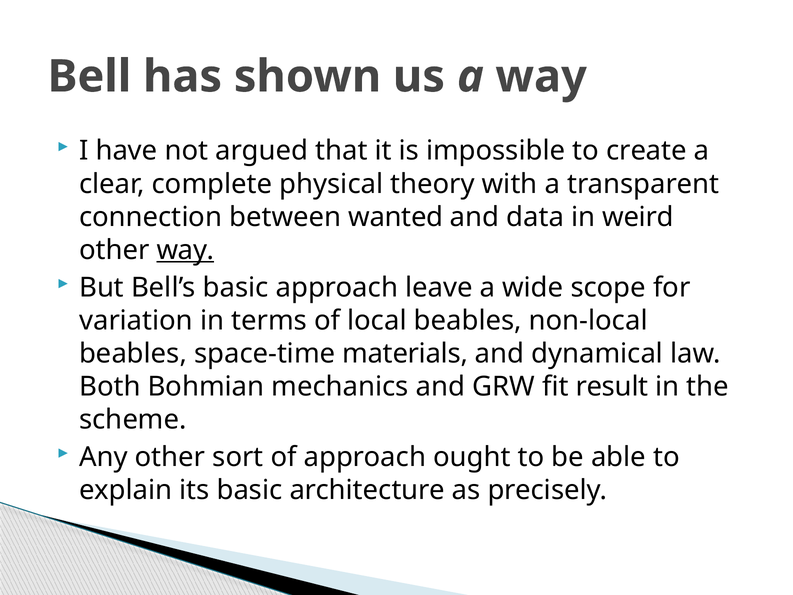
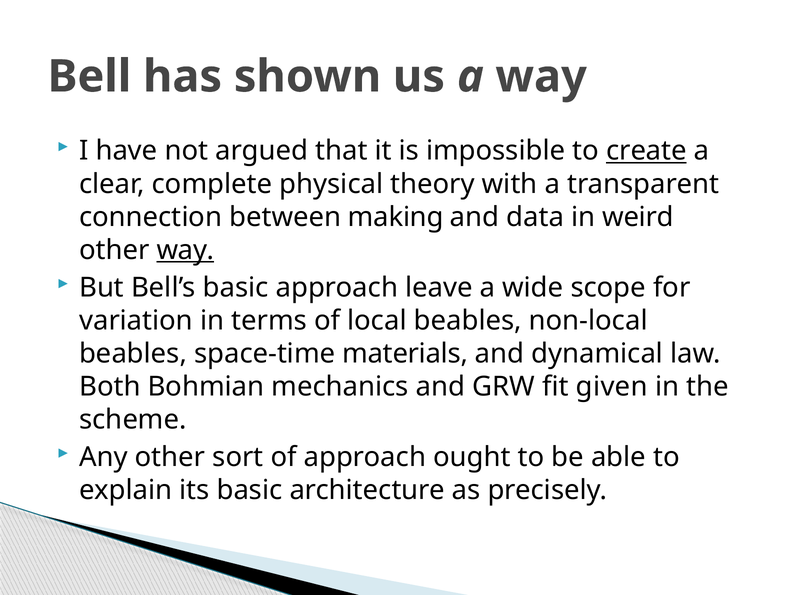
create underline: none -> present
wanted: wanted -> making
result: result -> given
